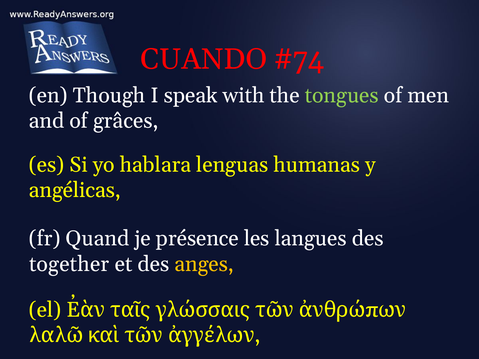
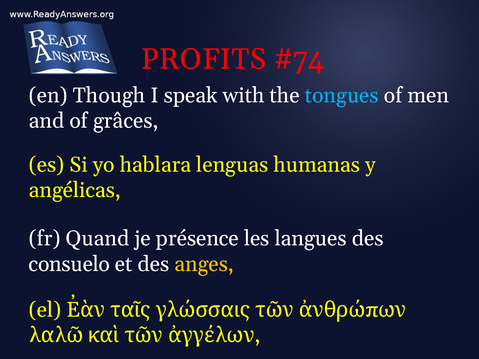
CUANDO: CUANDO -> PROFITS
tongues colour: light green -> light blue
together: together -> consuelo
